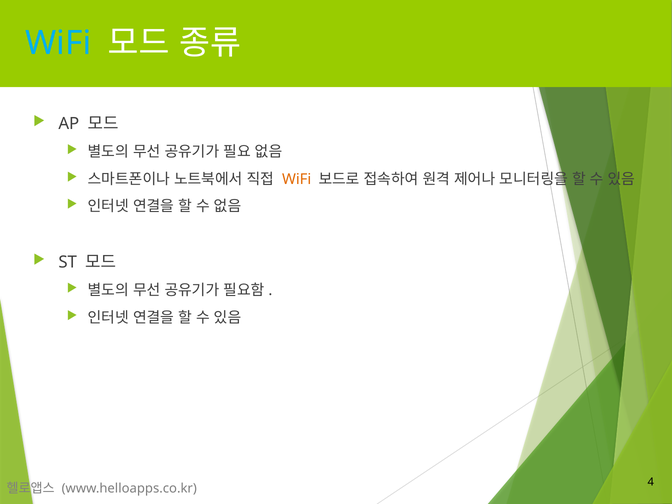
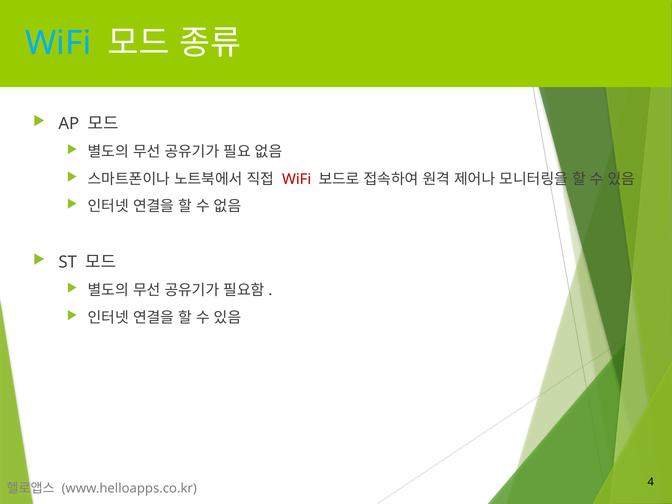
WiFi at (297, 179) colour: orange -> red
